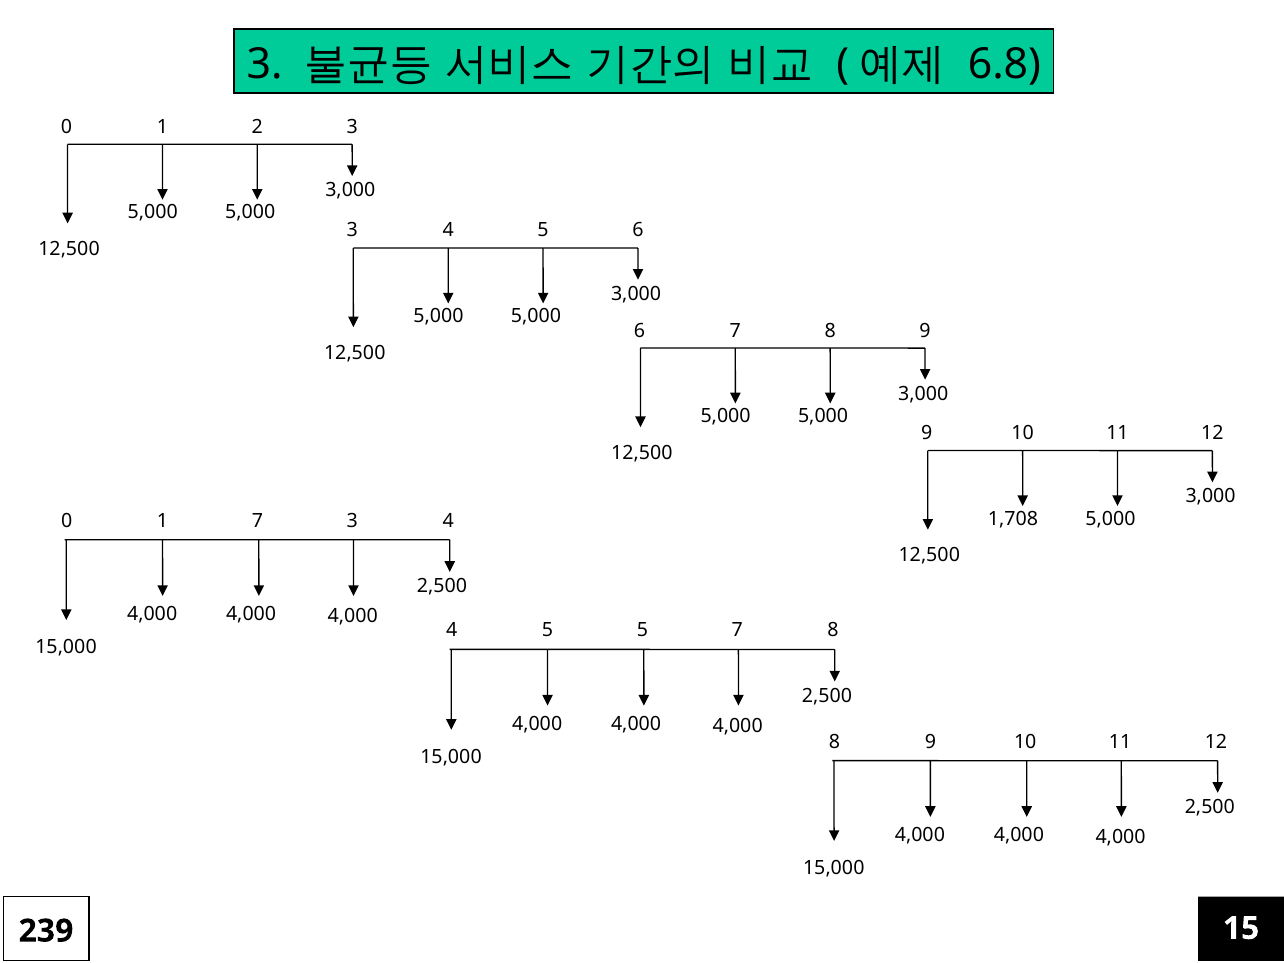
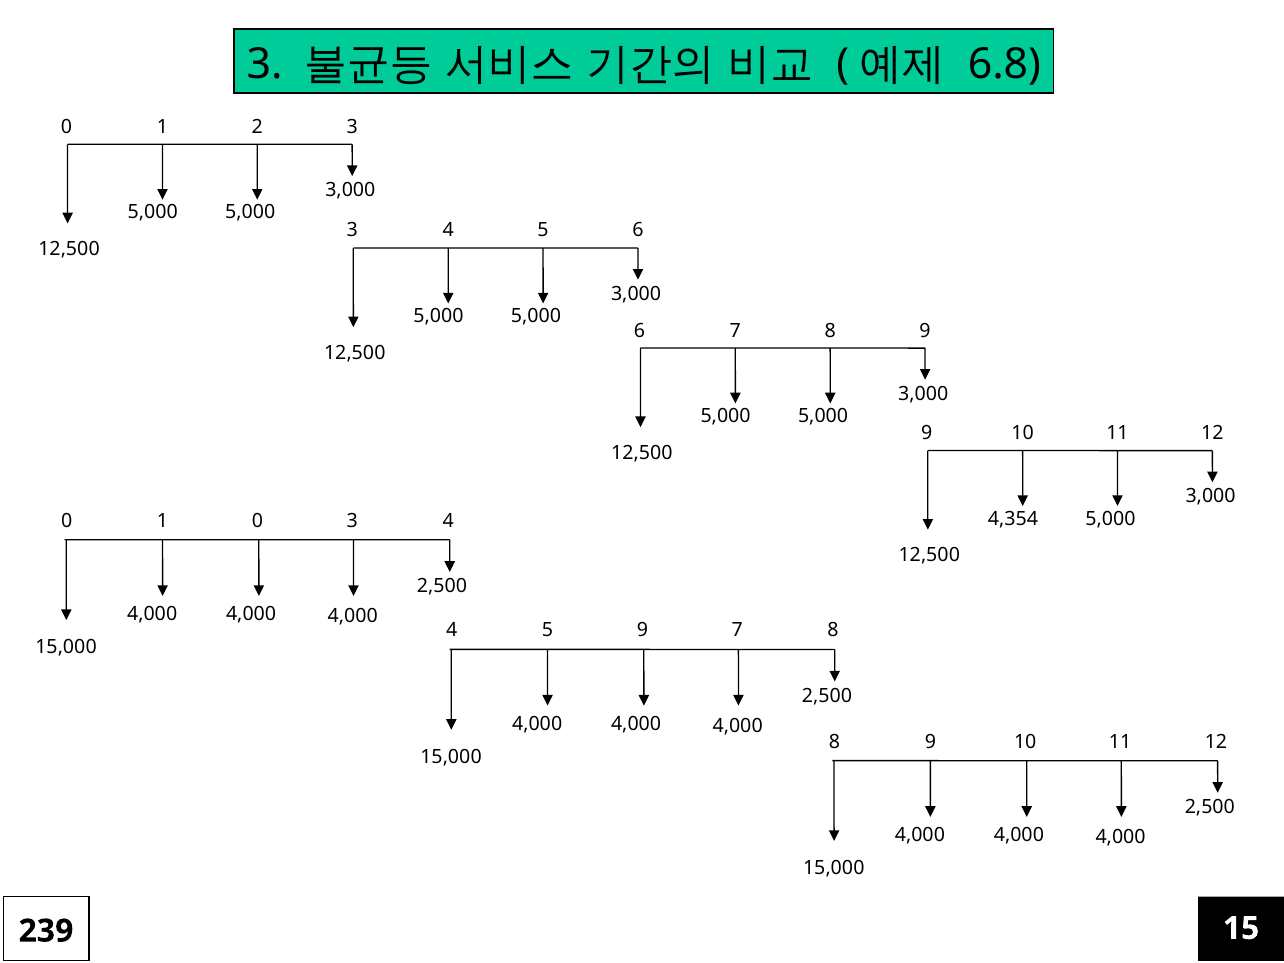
1,708: 1,708 -> 4,354
1 7: 7 -> 0
5 5: 5 -> 9
